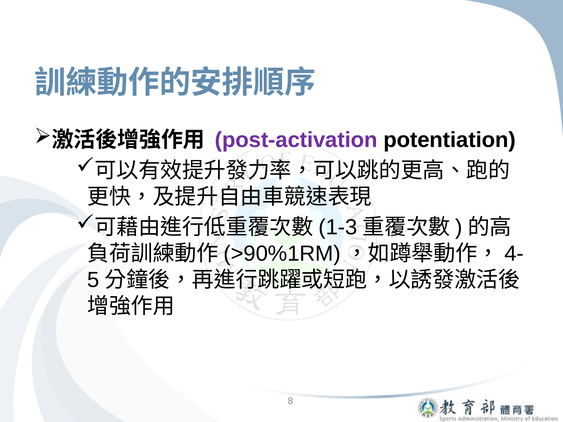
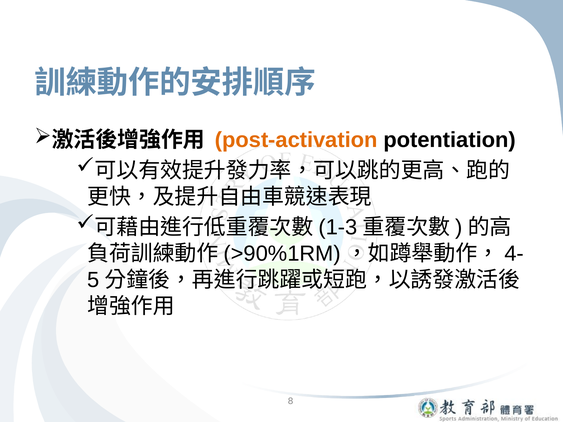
post-activation colour: purple -> orange
